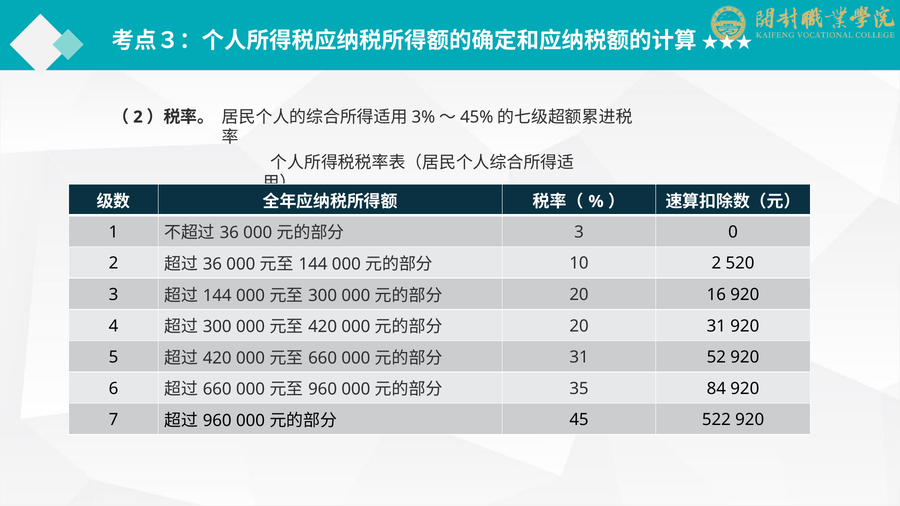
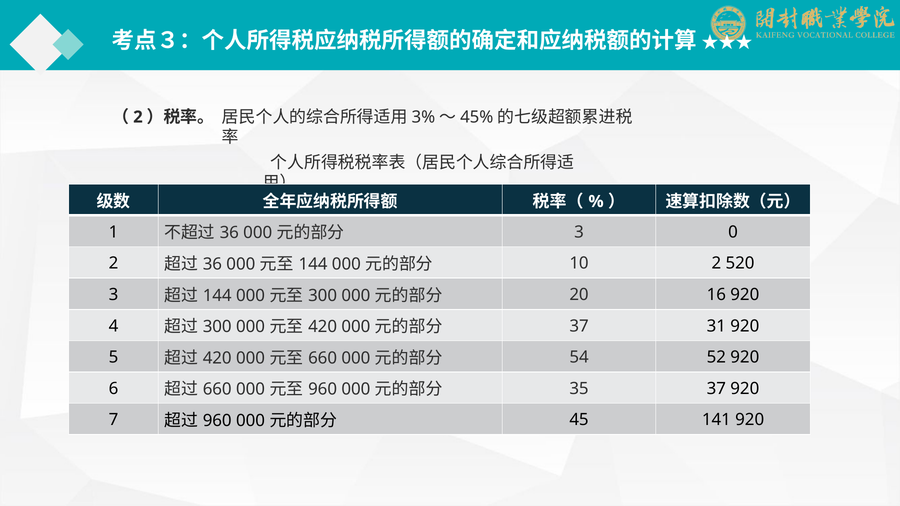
20 at (579, 326): 20 -> 37
31 at (579, 357): 31 -> 54
35 84: 84 -> 37
522: 522 -> 141
